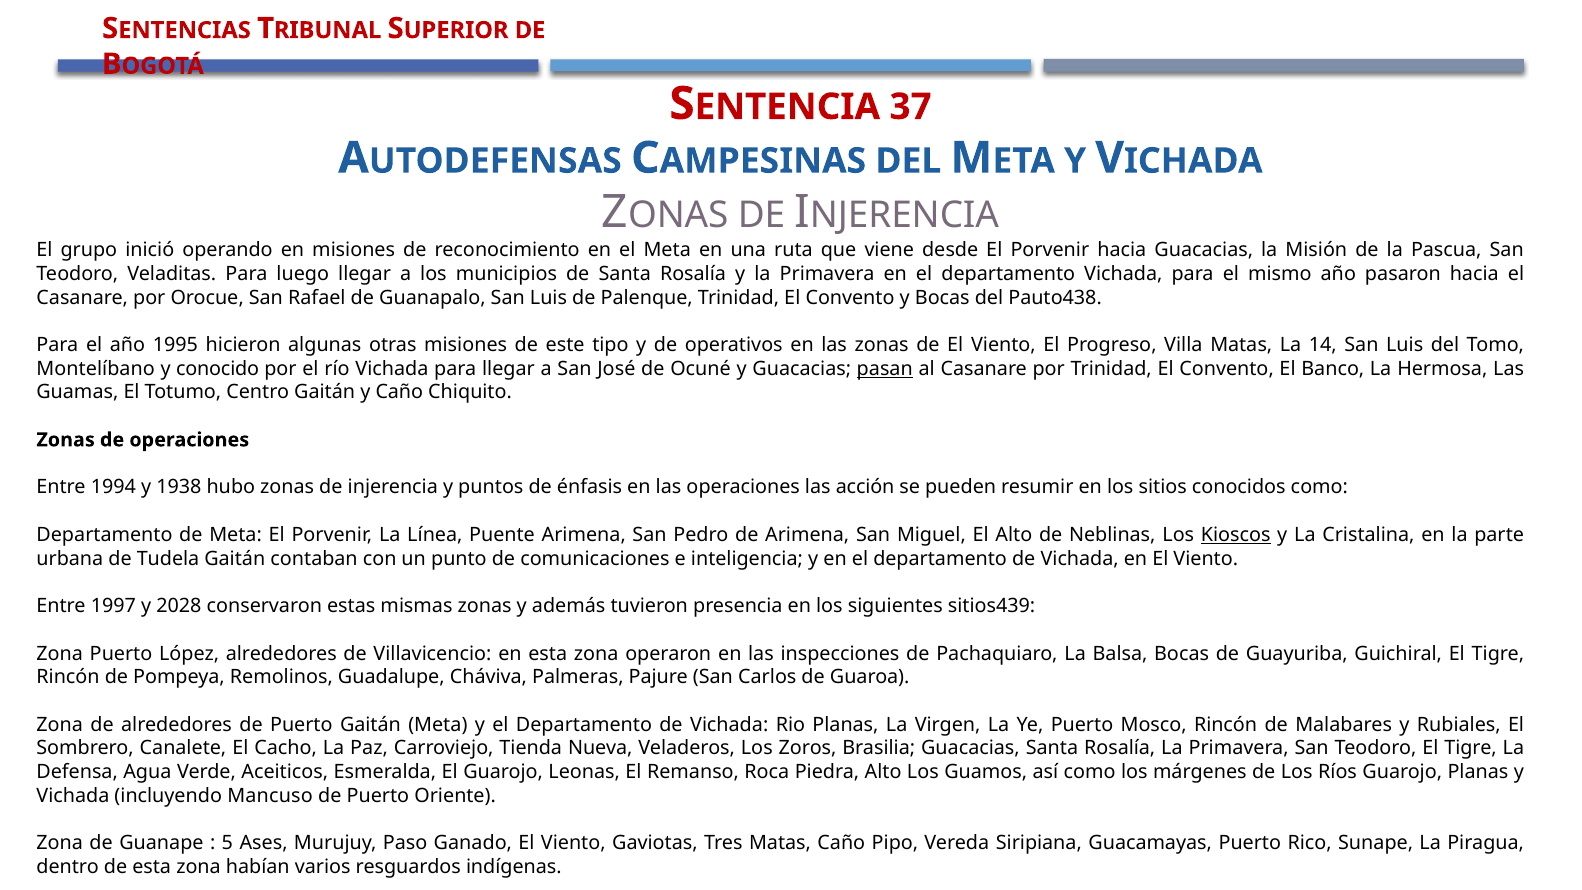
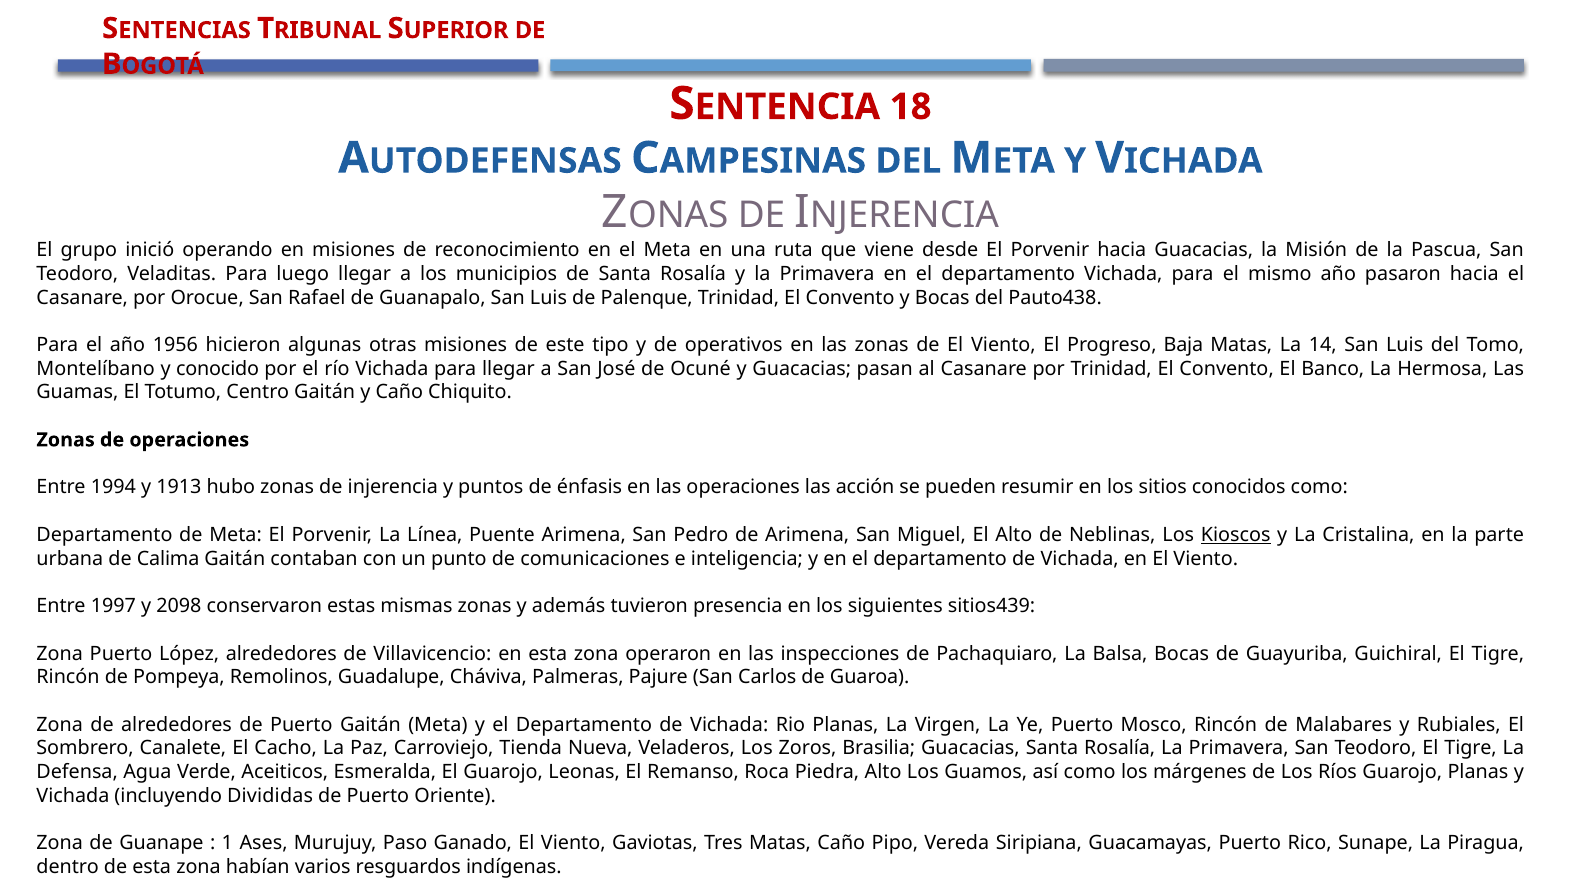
37: 37 -> 18
1995: 1995 -> 1956
Villa: Villa -> Baja
pasan underline: present -> none
1938: 1938 -> 1913
Tudela: Tudela -> Calima
2028: 2028 -> 2098
Mancuso: Mancuso -> Divididas
5: 5 -> 1
